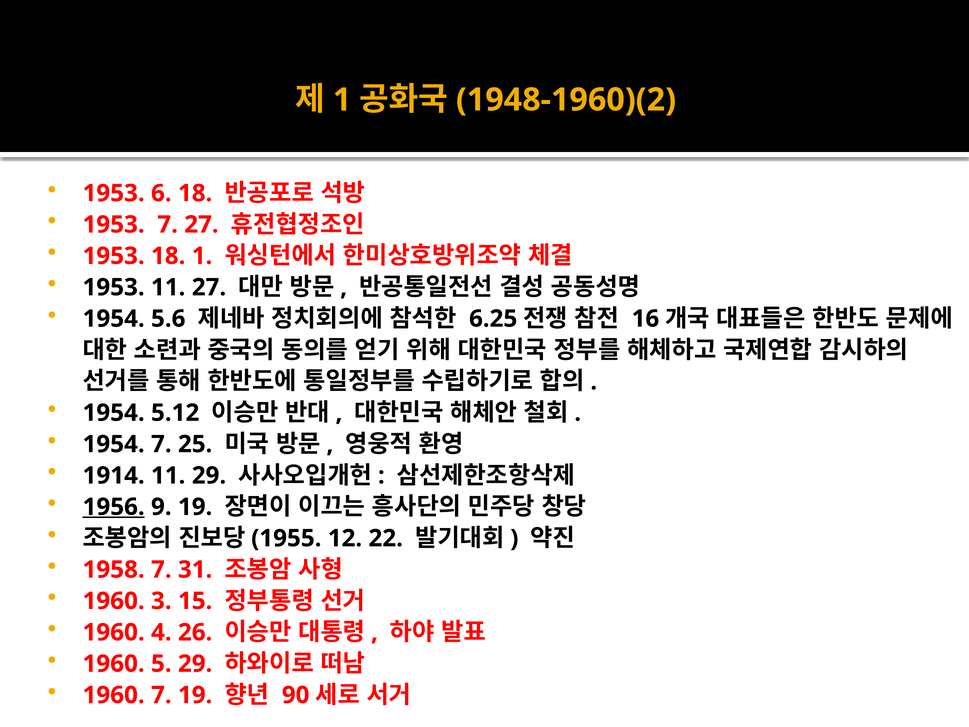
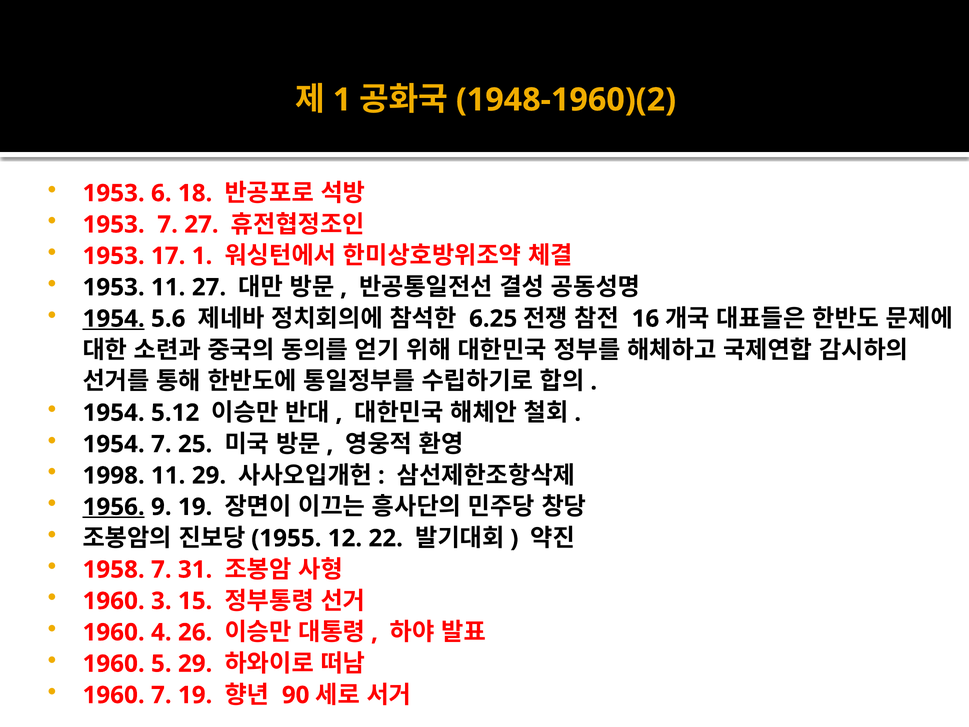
1953 18: 18 -> 17
1954 at (114, 319) underline: none -> present
1914: 1914 -> 1998
